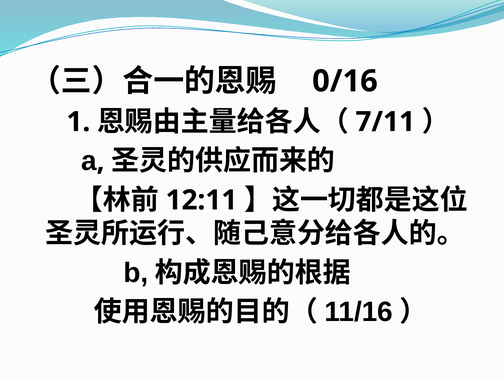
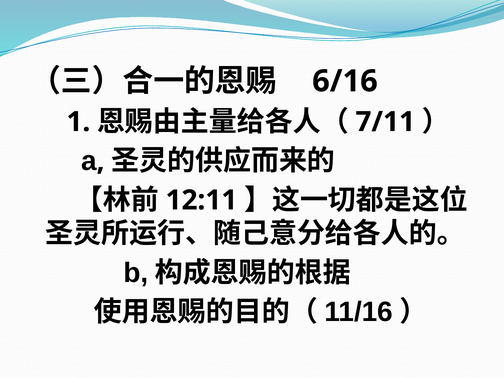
0/16: 0/16 -> 6/16
